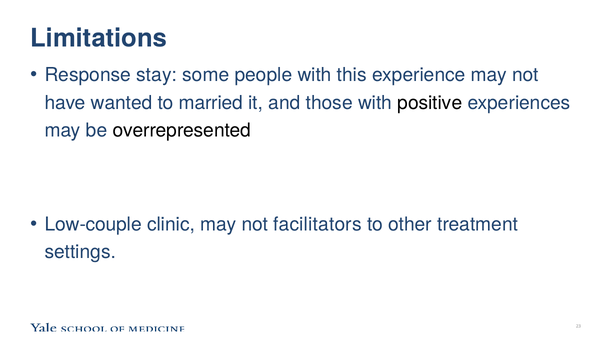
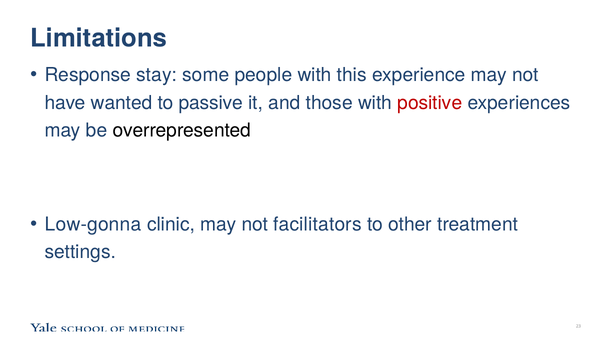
married: married -> passive
positive colour: black -> red
Low-couple: Low-couple -> Low-gonna
